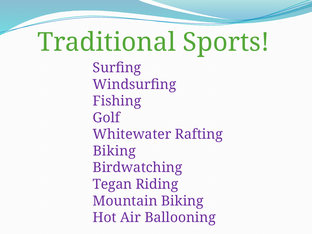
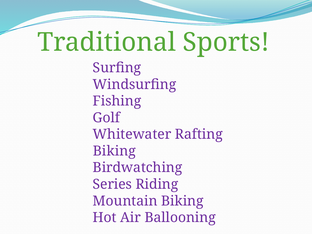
Tegan: Tegan -> Series
